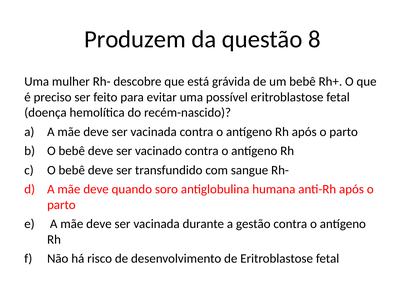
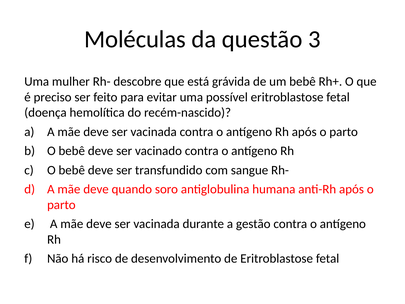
Produzem: Produzem -> Moléculas
8: 8 -> 3
